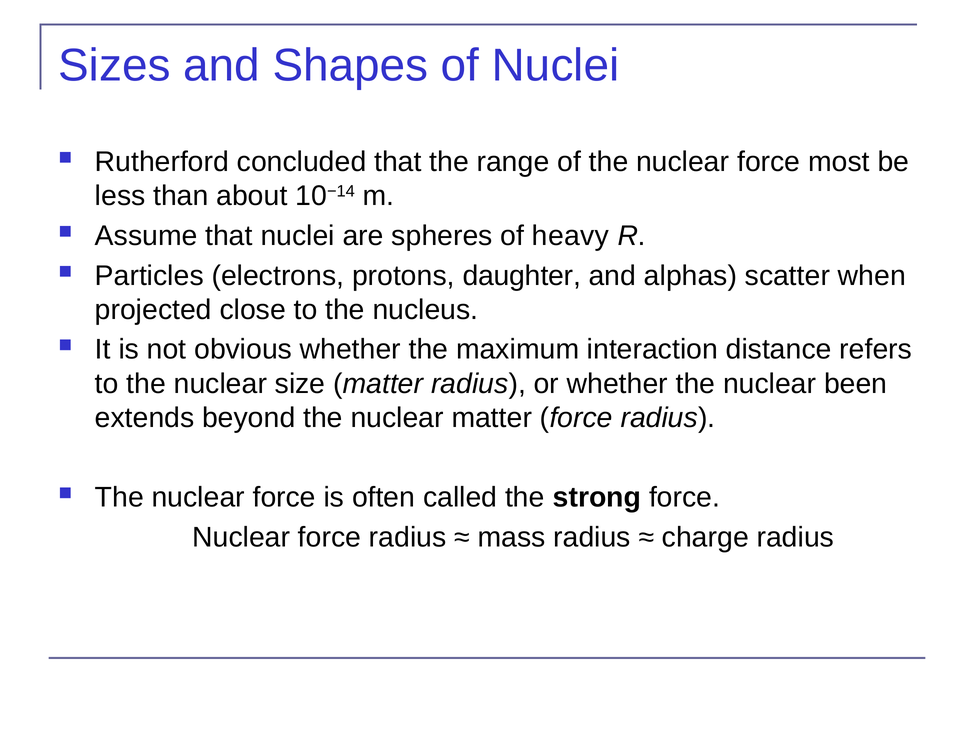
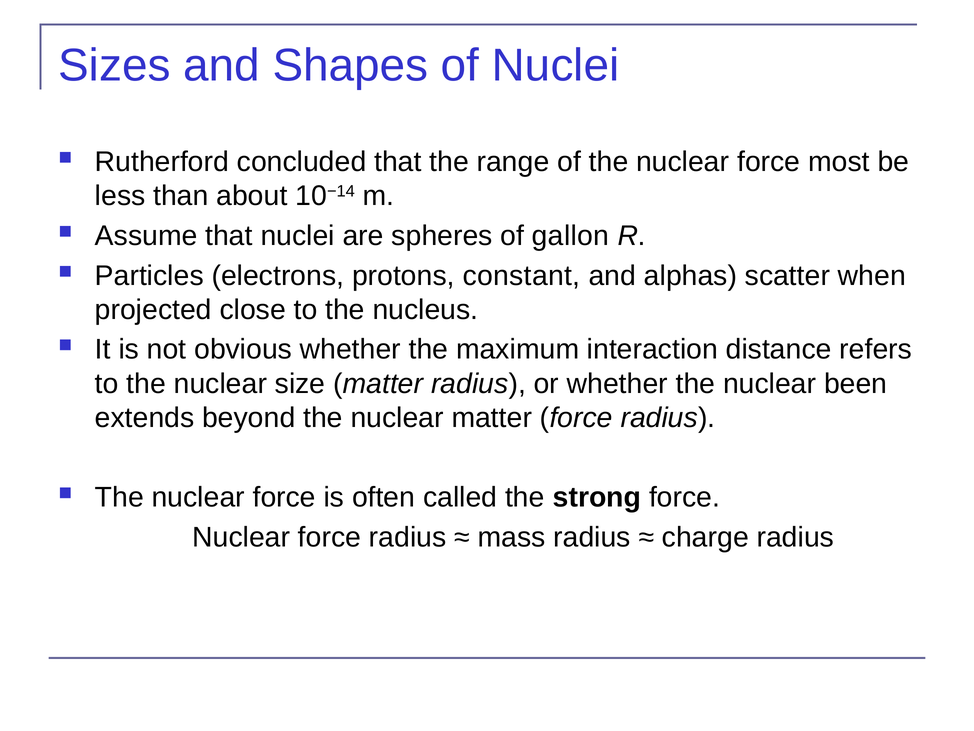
heavy: heavy -> gallon
daughter: daughter -> constant
